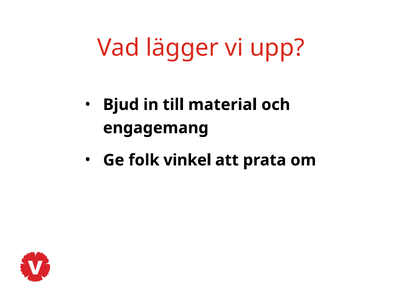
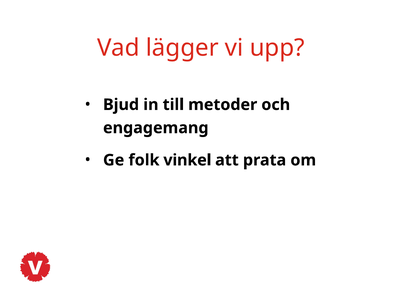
material: material -> metoder
